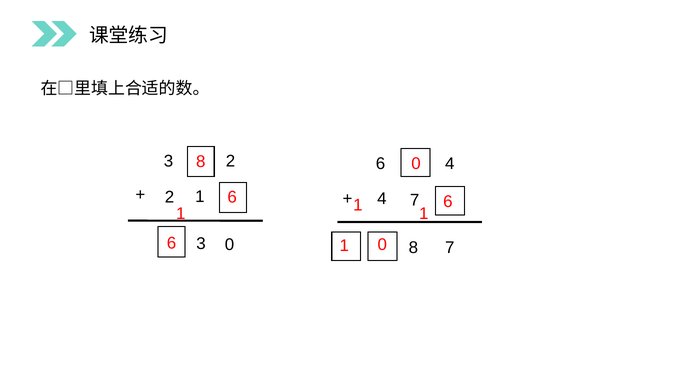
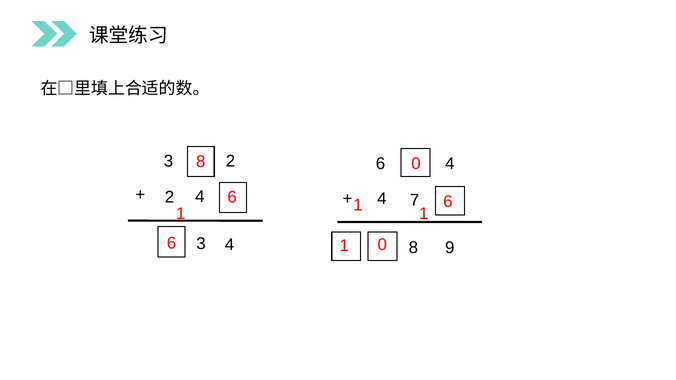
2 1: 1 -> 4
3 0: 0 -> 4
8 7: 7 -> 9
